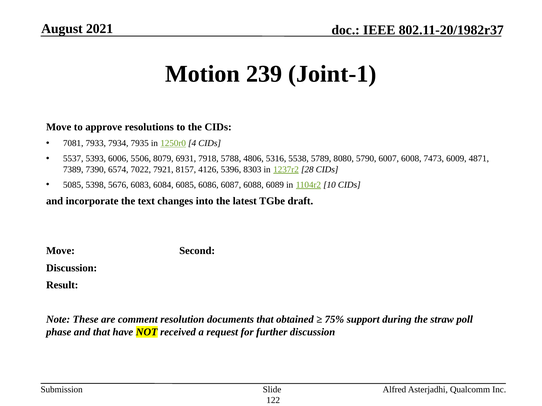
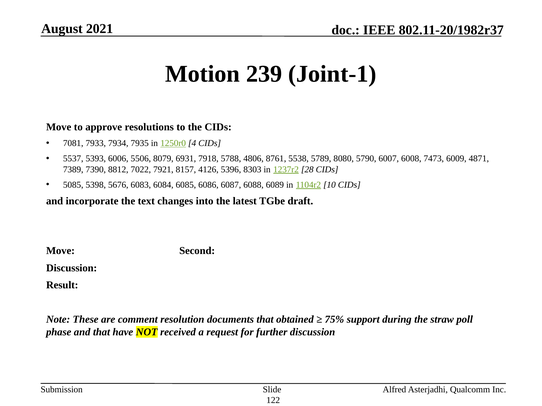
5316: 5316 -> 8761
6574: 6574 -> 8812
